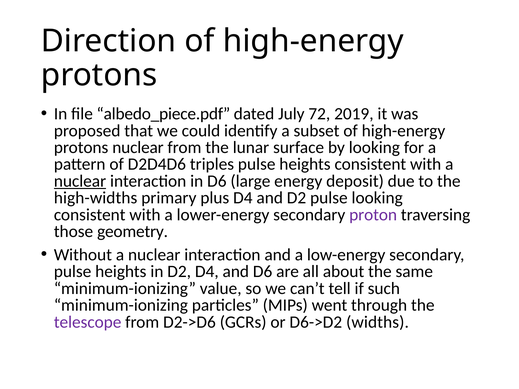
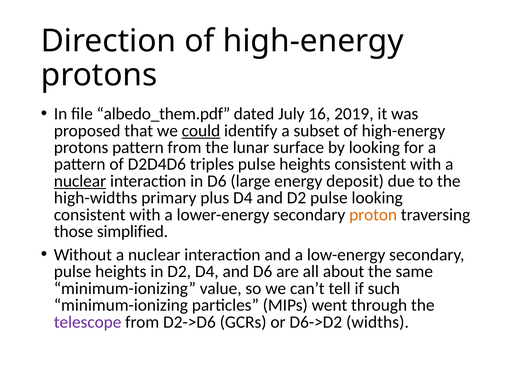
albedo_piece.pdf: albedo_piece.pdf -> albedo_them.pdf
72: 72 -> 16
could underline: none -> present
protons nuclear: nuclear -> pattern
proton colour: purple -> orange
geometry: geometry -> simplified
